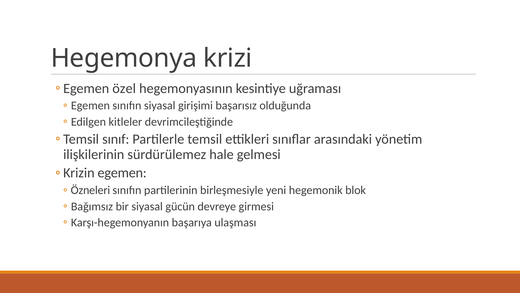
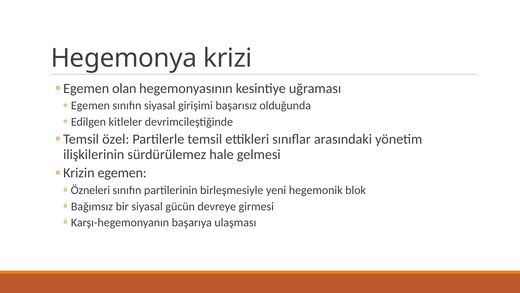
özel: özel -> olan
sınıf: sınıf -> özel
